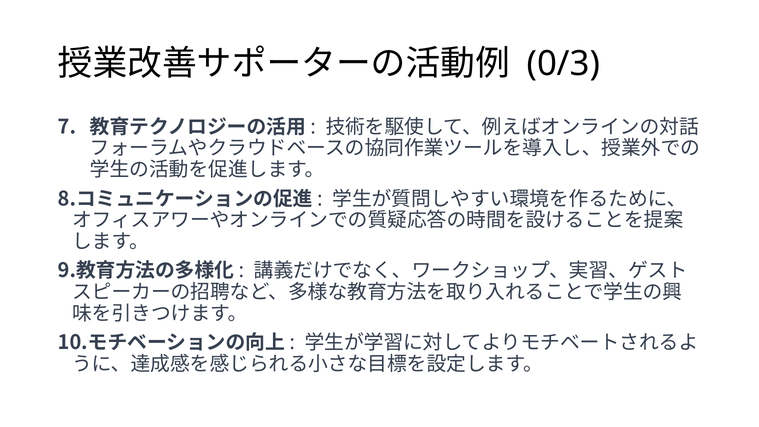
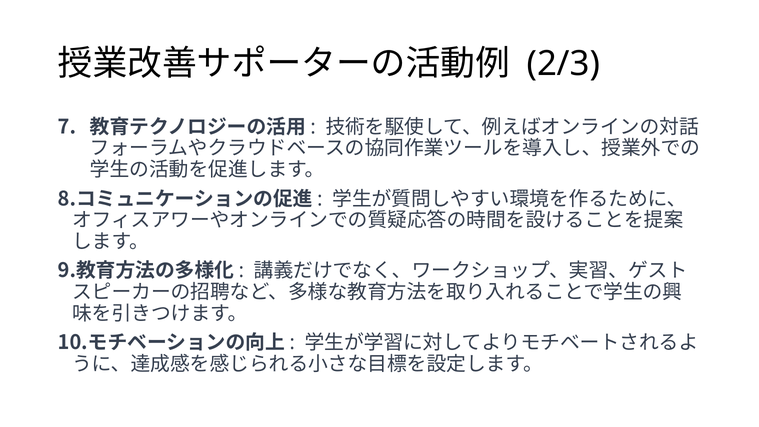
0/3: 0/3 -> 2/3
